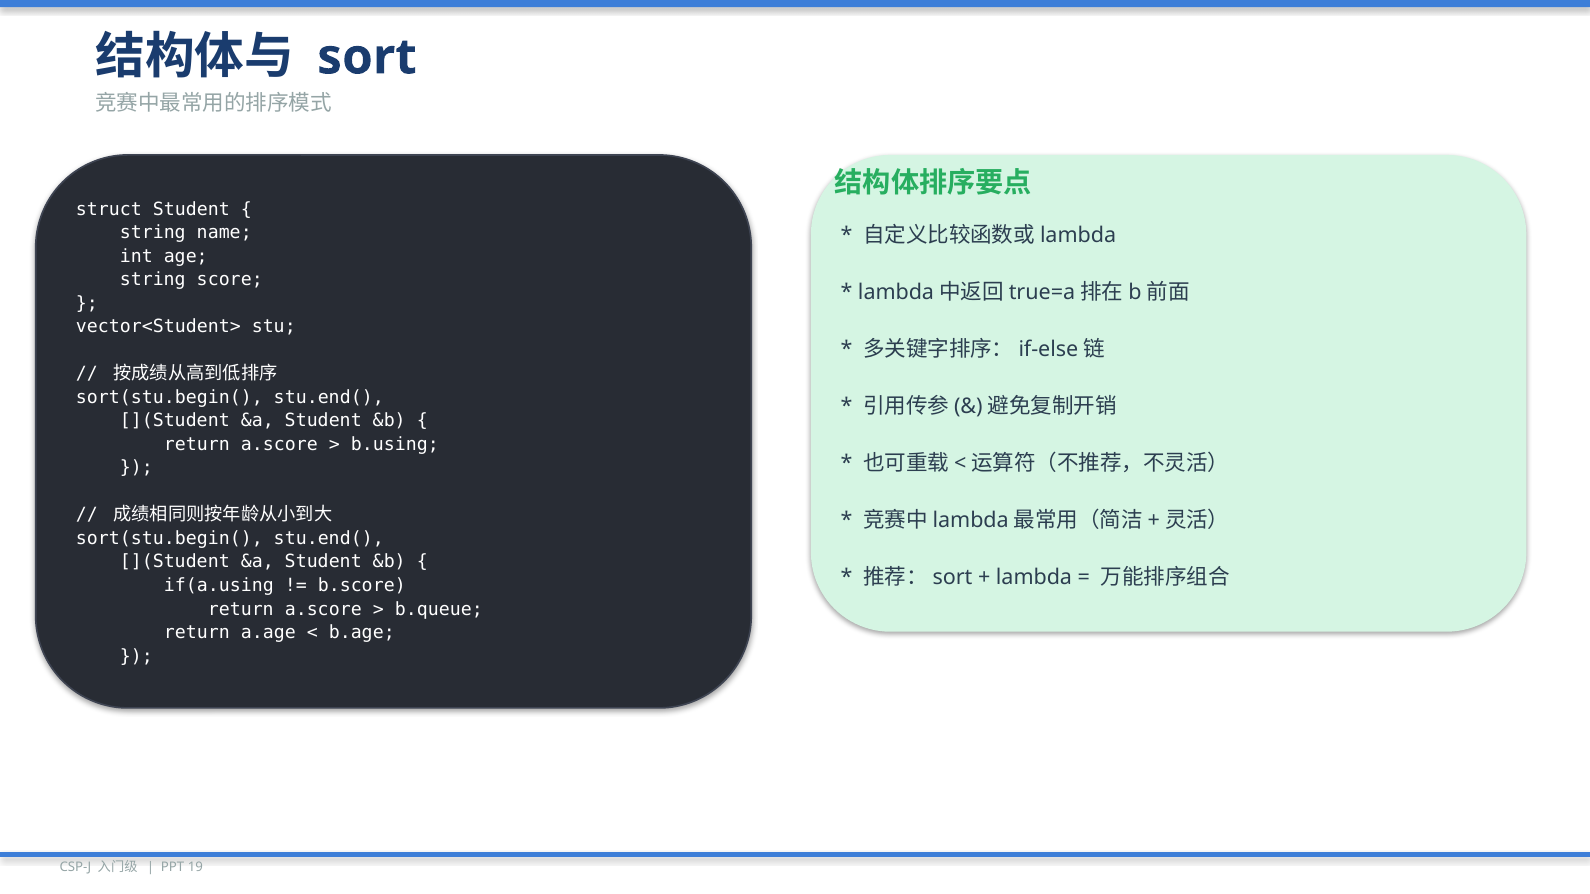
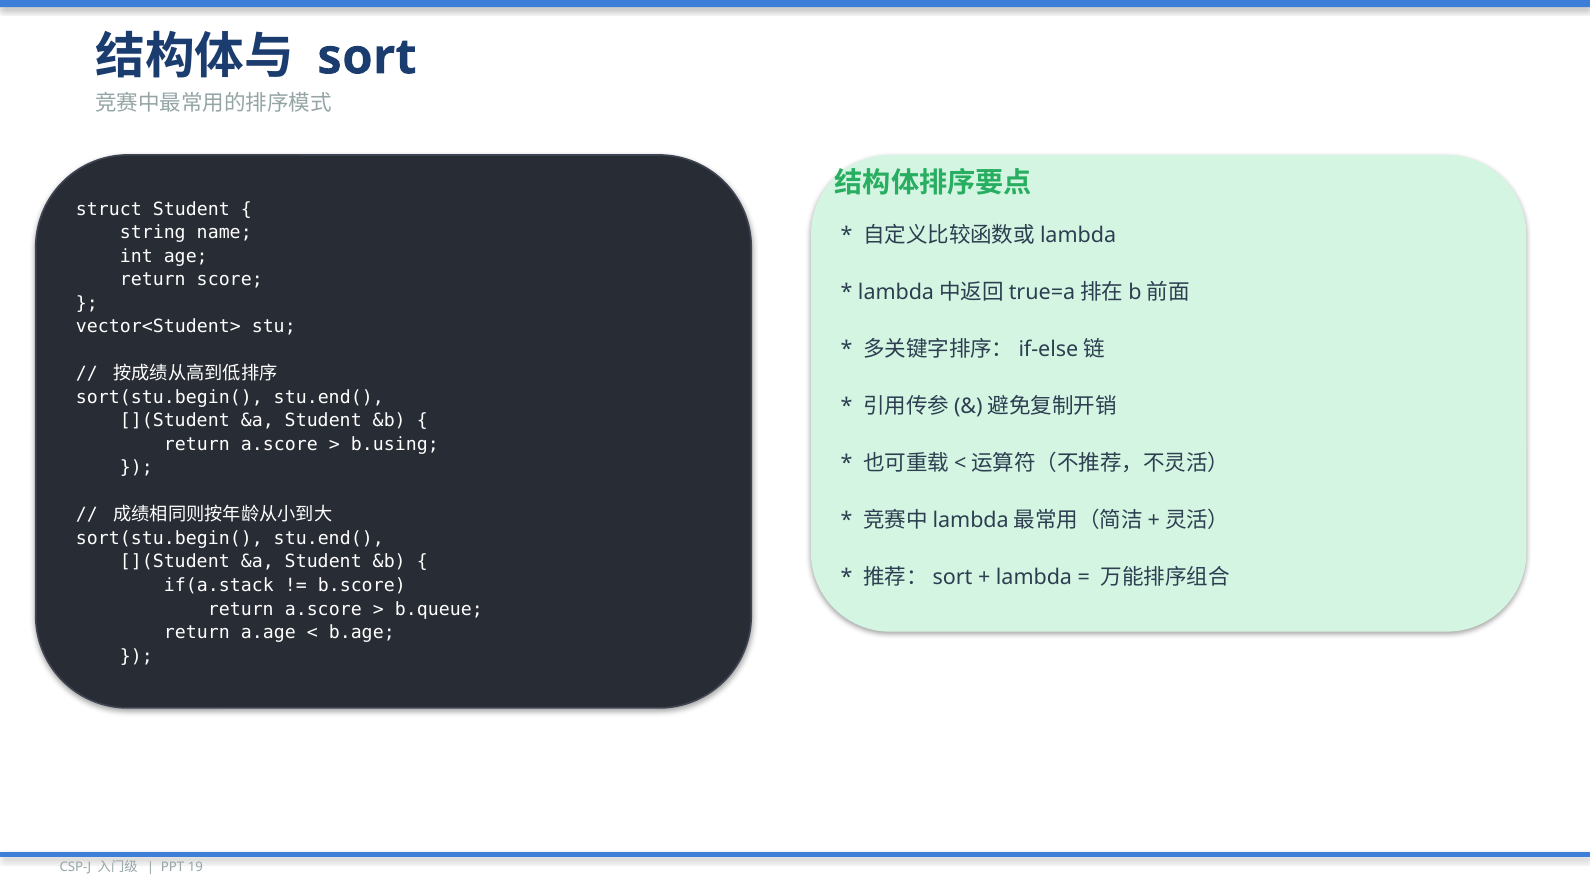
string at (153, 280): string -> return
if(a.using: if(a.using -> if(a.stack
